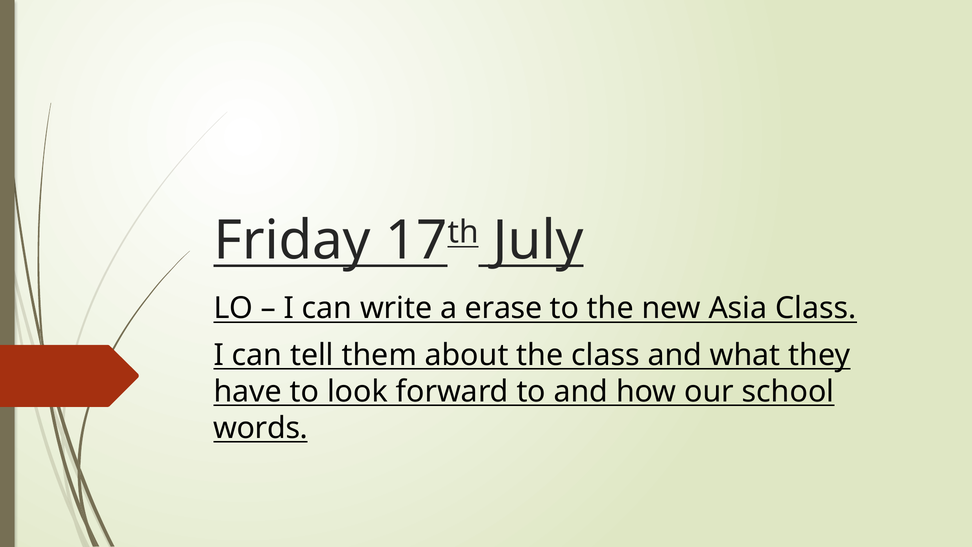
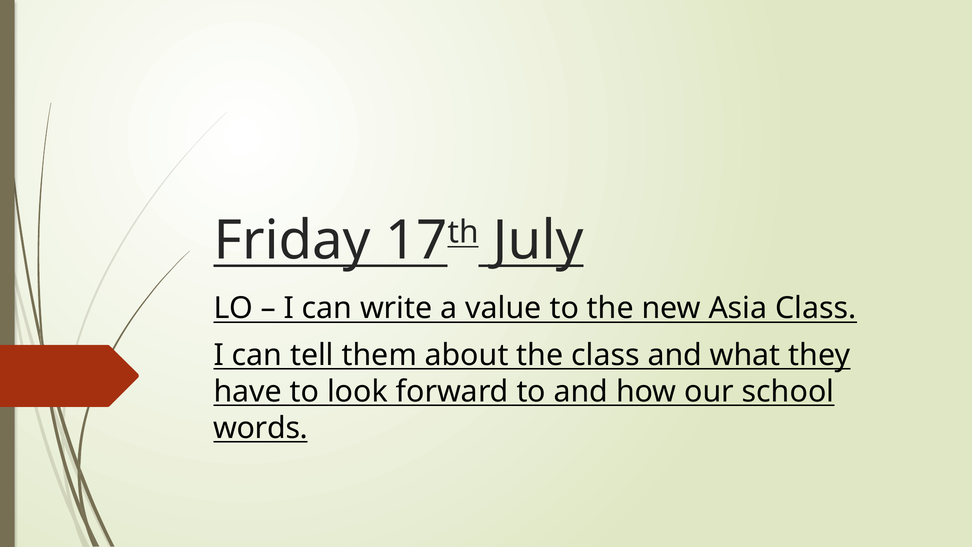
erase: erase -> value
